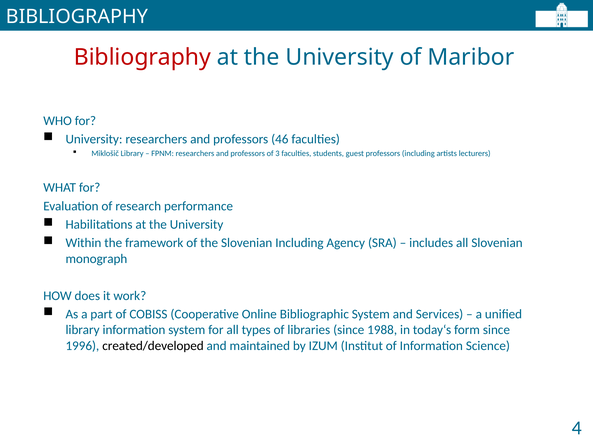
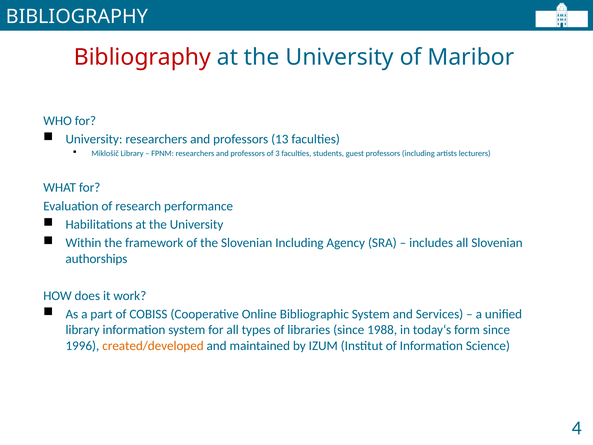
46: 46 -> 13
monograph: monograph -> authorships
created/developed colour: black -> orange
